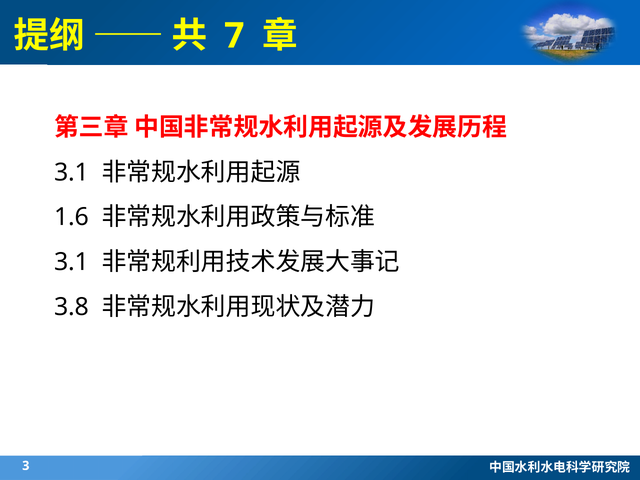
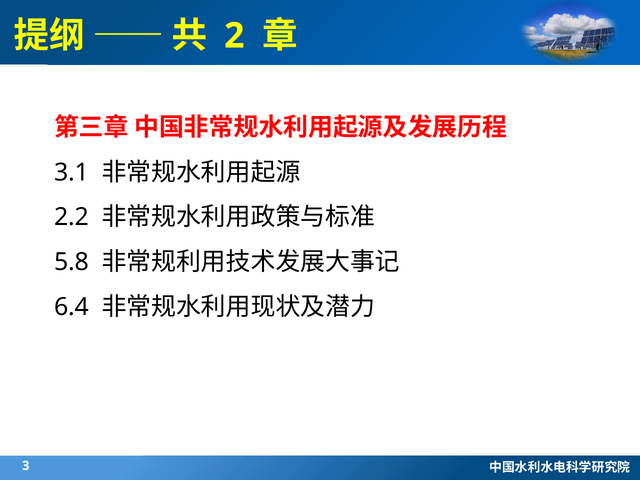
7: 7 -> 2
1.6: 1.6 -> 2.2
3.1 at (72, 262): 3.1 -> 5.8
3.8: 3.8 -> 6.4
